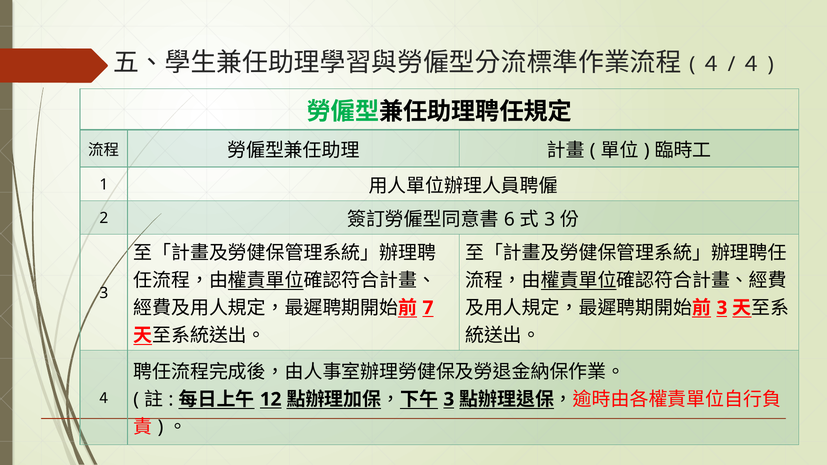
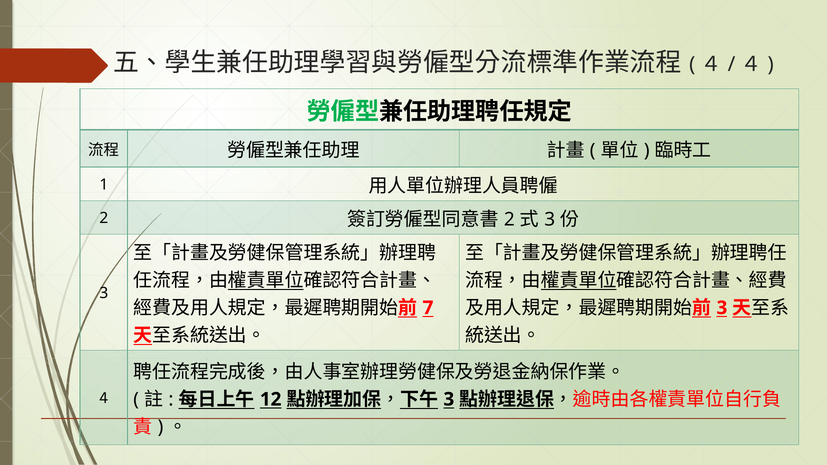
6 at (509, 219): 6 -> 2
